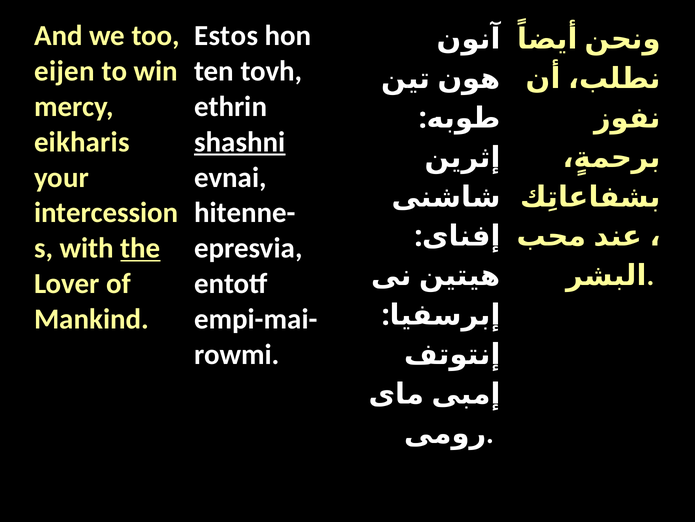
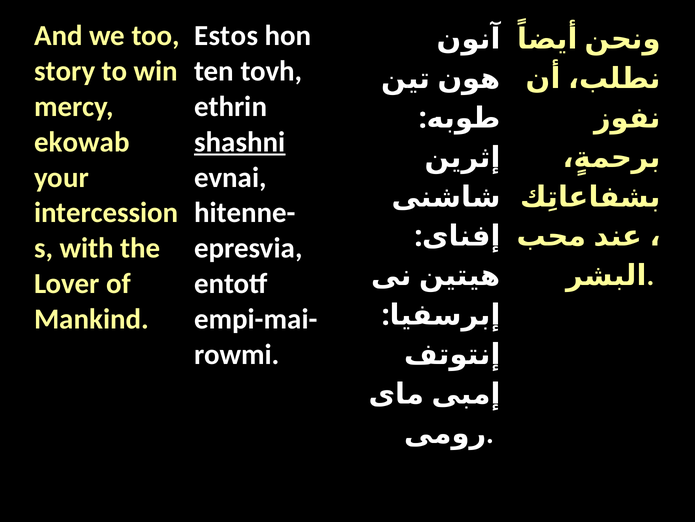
eijen: eijen -> story
eikharis: eikharis -> ekowab
the underline: present -> none
